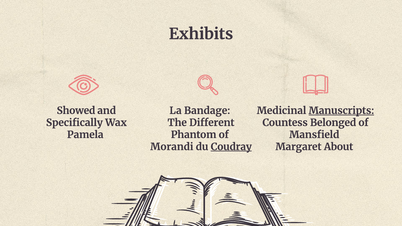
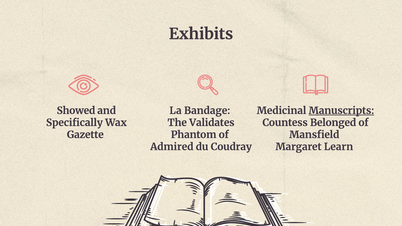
Different: Different -> Validates
Pamela: Pamela -> Gazette
Morandi: Morandi -> Admired
Coudray underline: present -> none
About: About -> Learn
